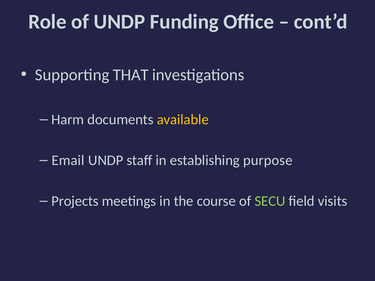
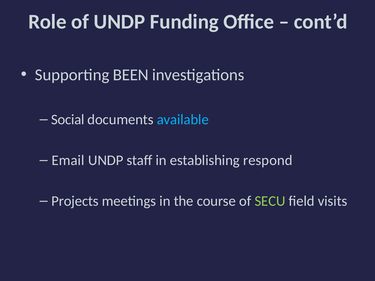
THAT: THAT -> BEEN
Harm: Harm -> Social
available colour: yellow -> light blue
purpose: purpose -> respond
